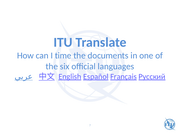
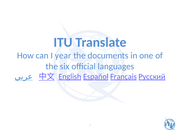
time: time -> year
